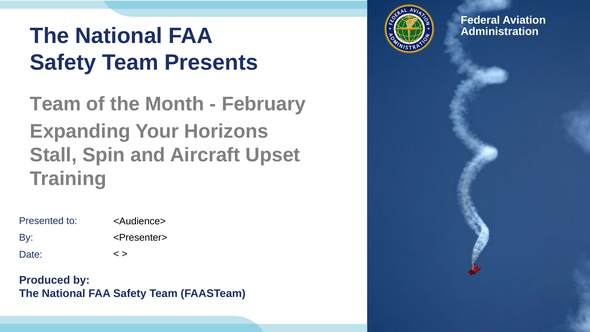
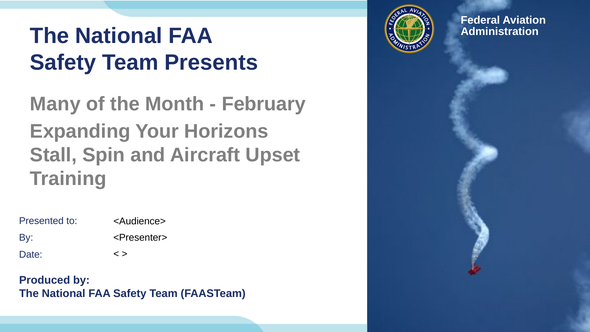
Team at (55, 104): Team -> Many
